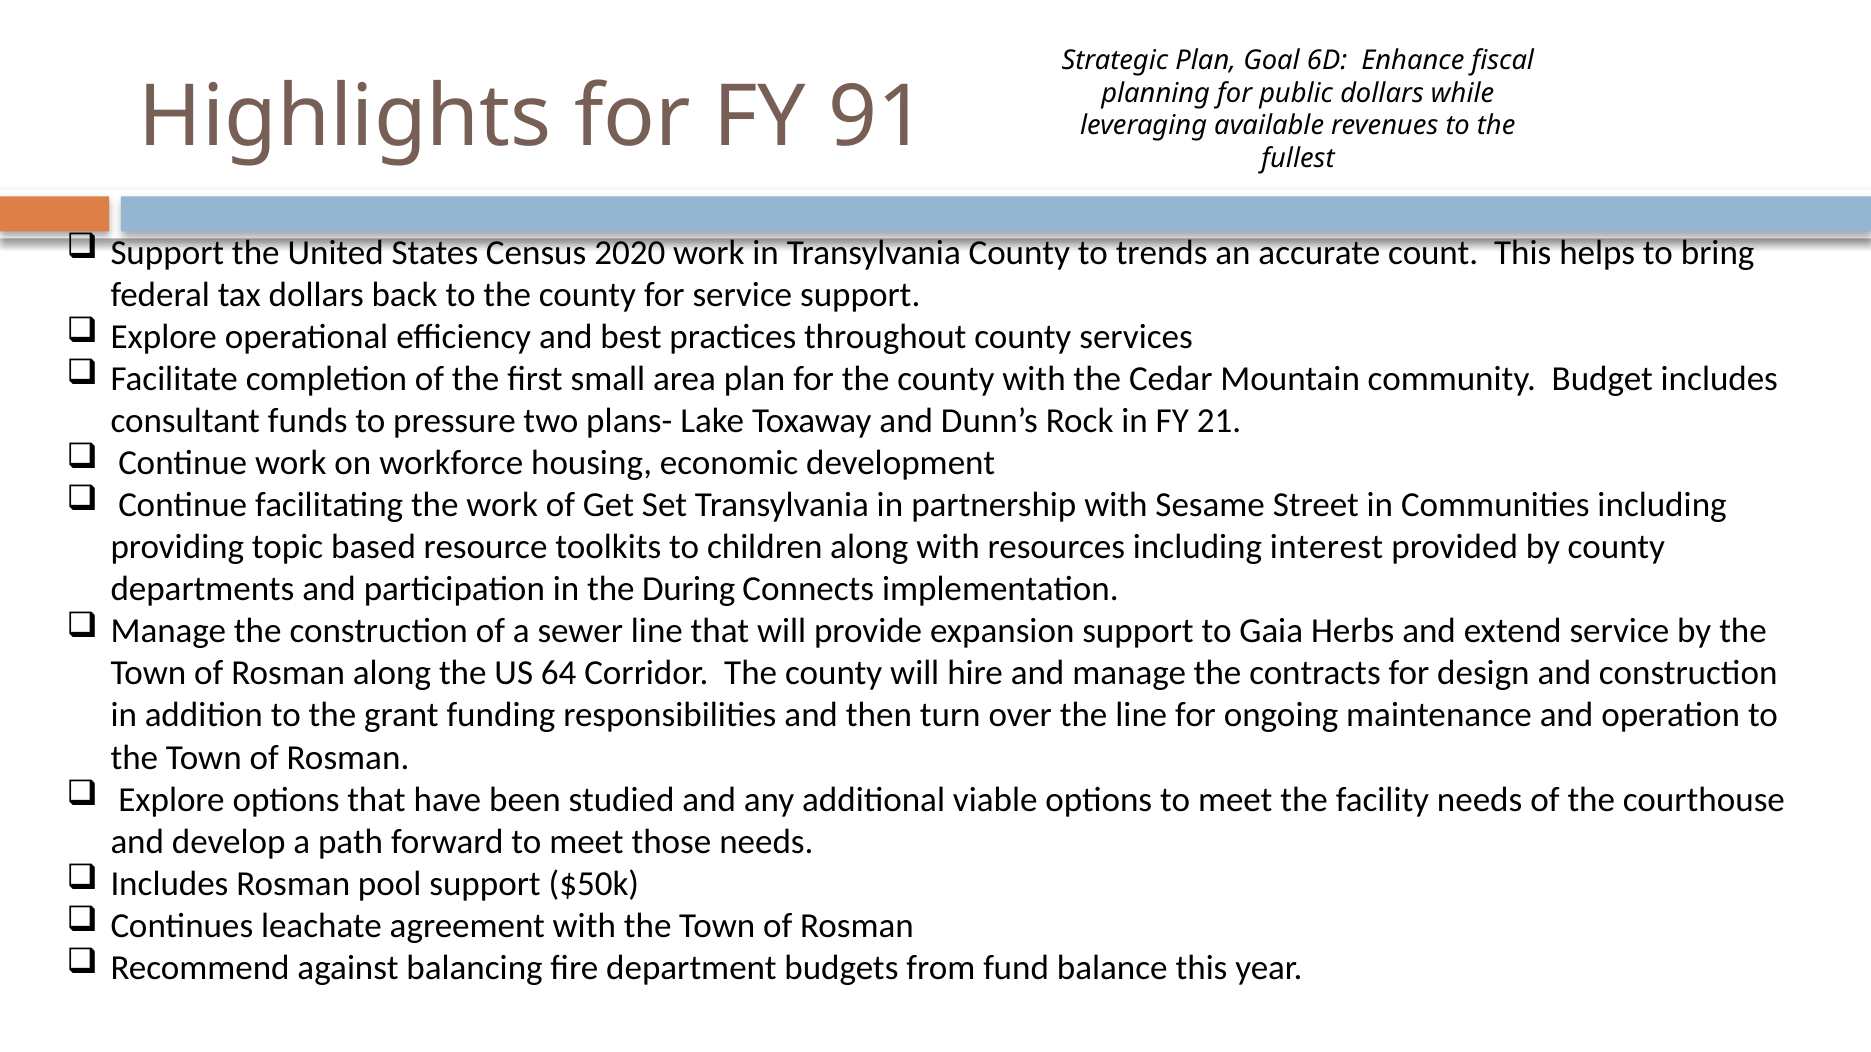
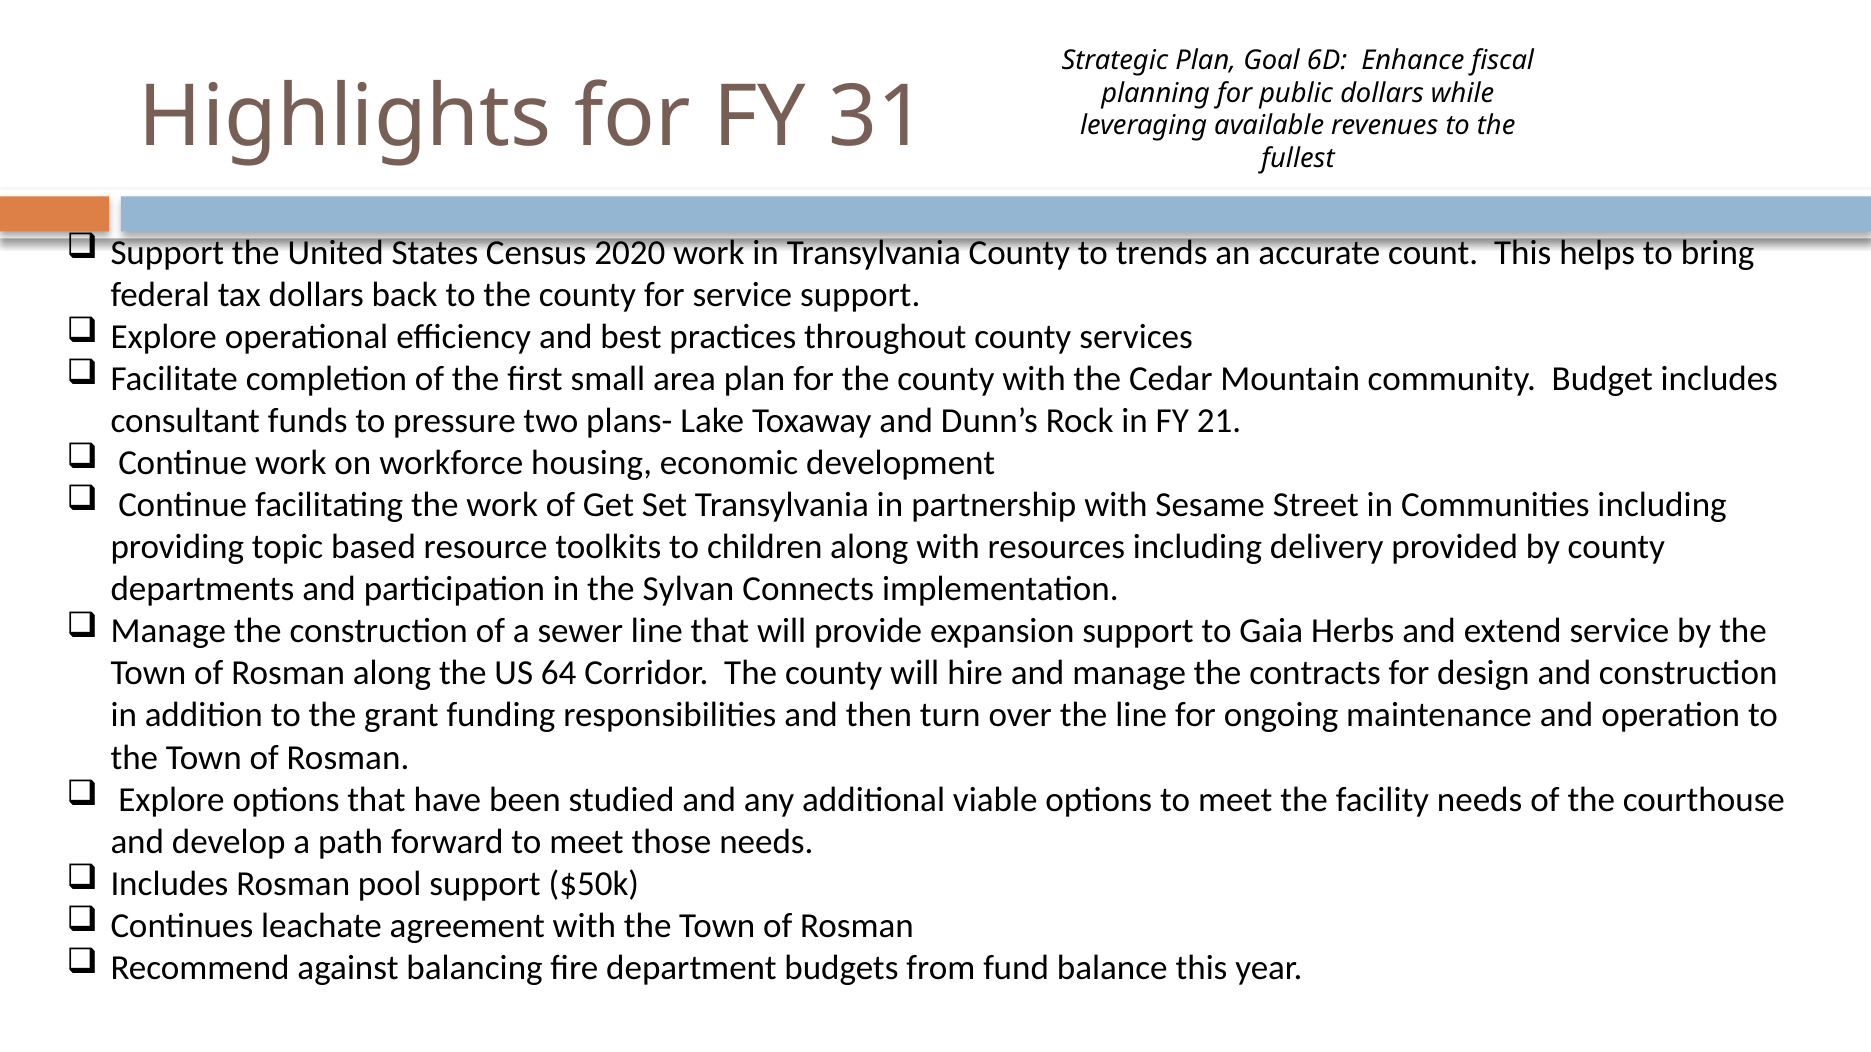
91: 91 -> 31
interest: interest -> delivery
During: During -> Sylvan
